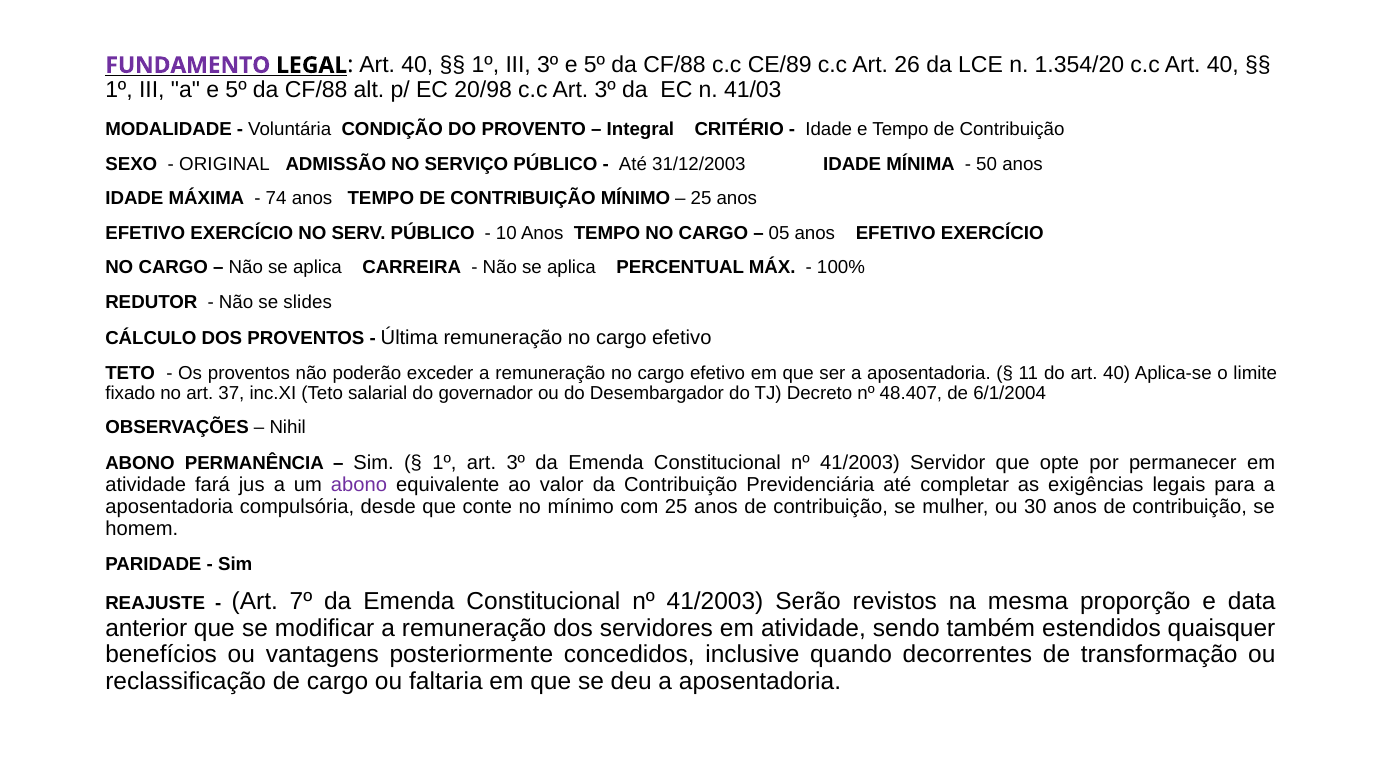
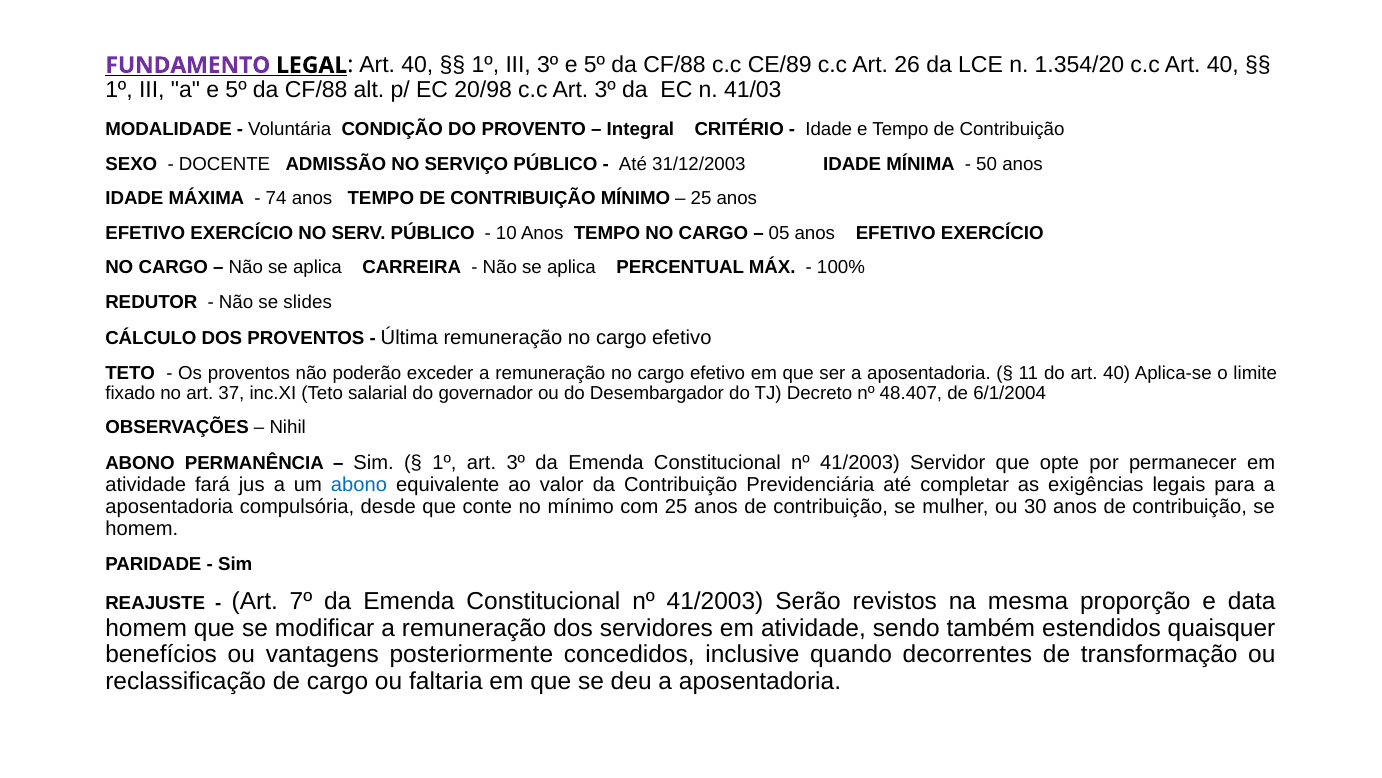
ORIGINAL: ORIGINAL -> DOCENTE
abono at (359, 485) colour: purple -> blue
anterior at (146, 628): anterior -> homem
